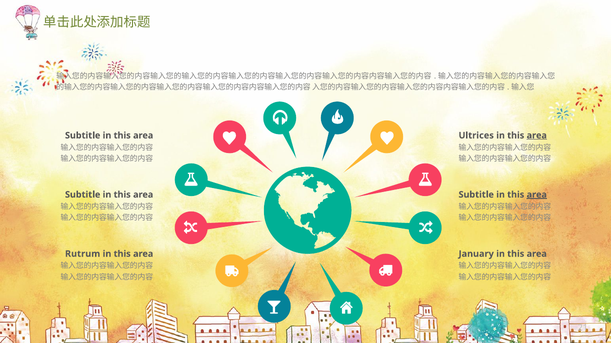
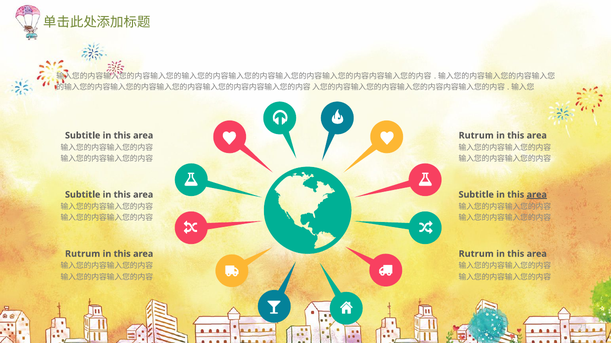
Ultrices at (476, 136): Ultrices -> Rutrum
area at (537, 136) underline: present -> none
January at (476, 254): January -> Rutrum
